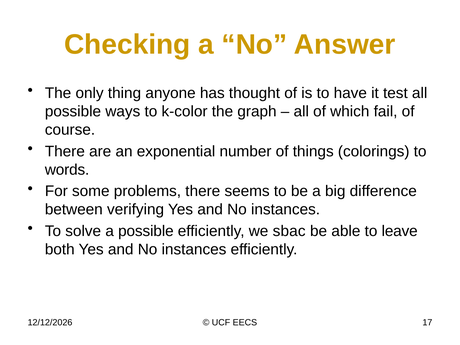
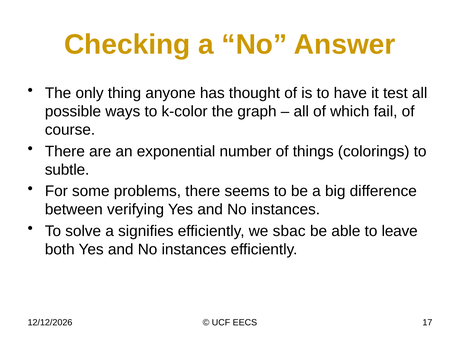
words: words -> subtle
a possible: possible -> signifies
